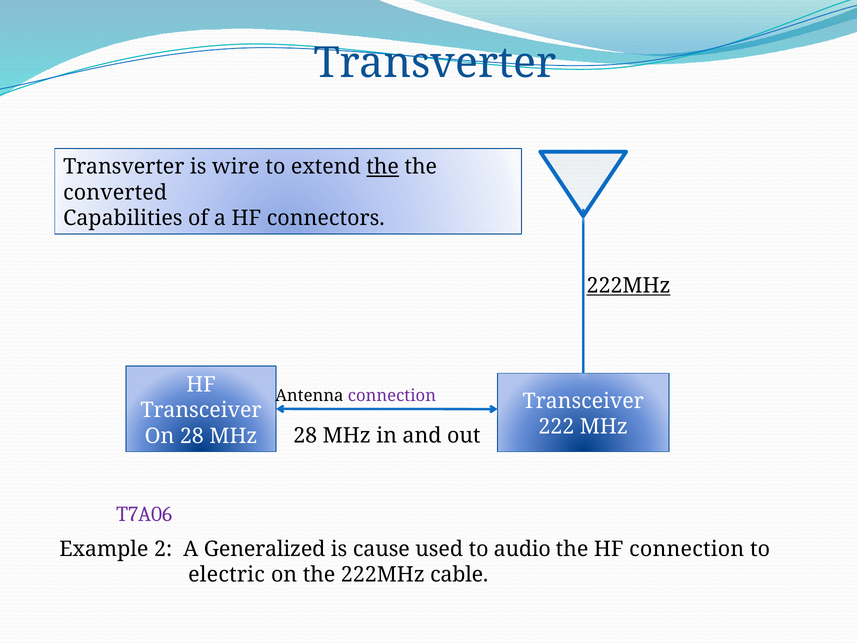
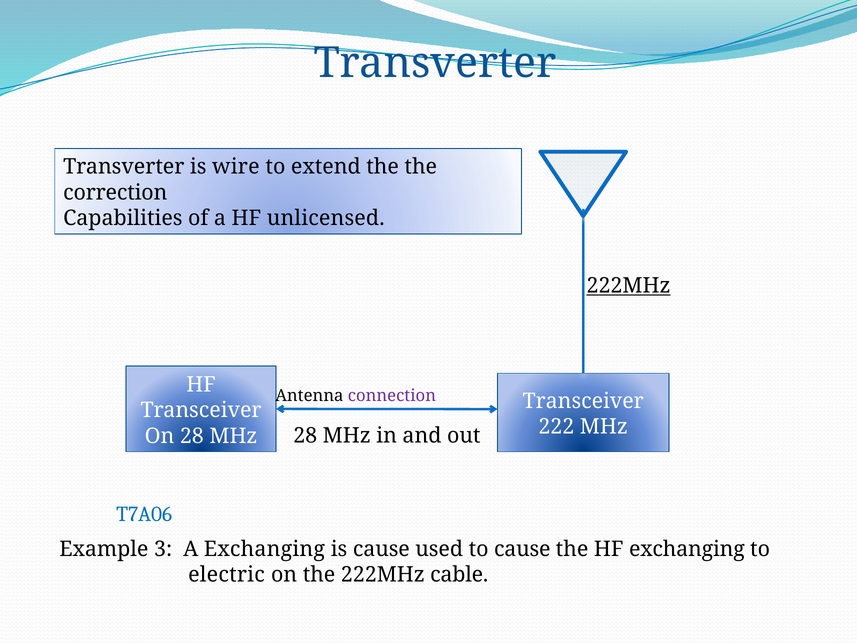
the at (383, 167) underline: present -> none
converted: converted -> correction
connectors: connectors -> unlicensed
T7A06 colour: purple -> blue
2: 2 -> 3
A Generalized: Generalized -> Exchanging
to audio: audio -> cause
HF connection: connection -> exchanging
